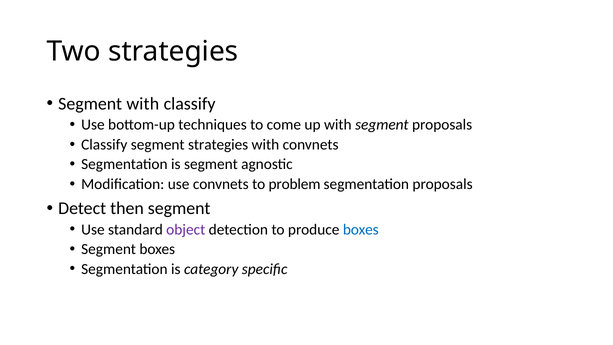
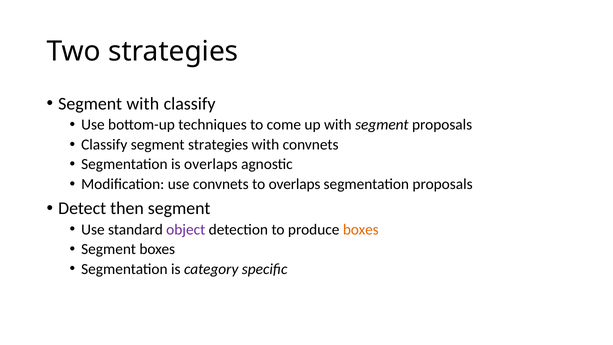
is segment: segment -> overlaps
to problem: problem -> overlaps
boxes at (361, 229) colour: blue -> orange
